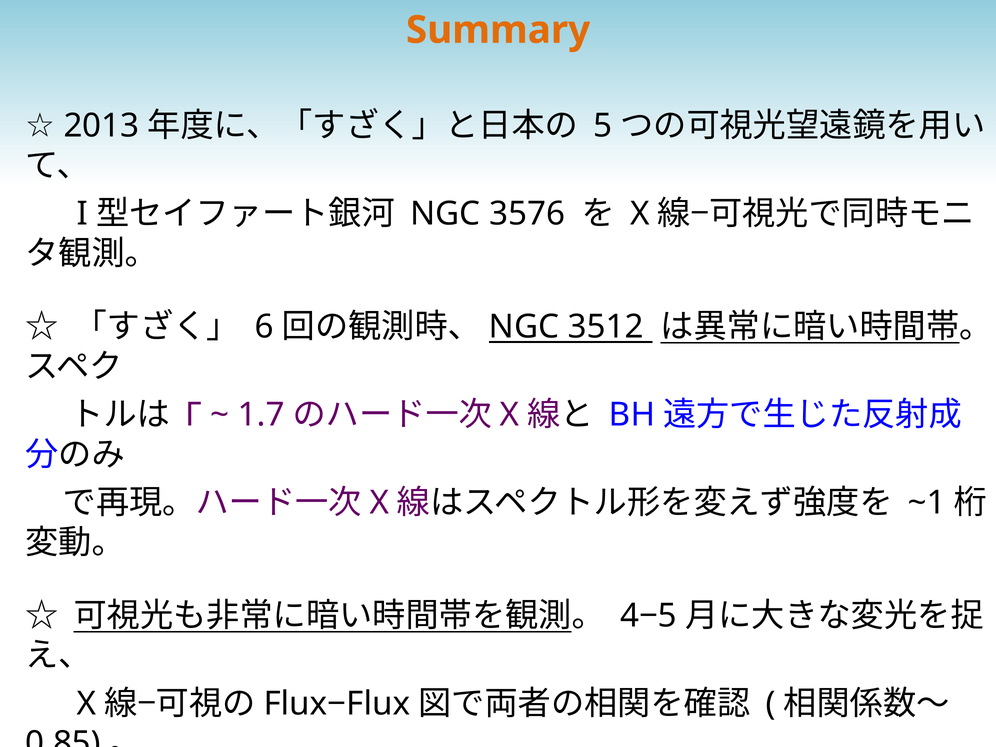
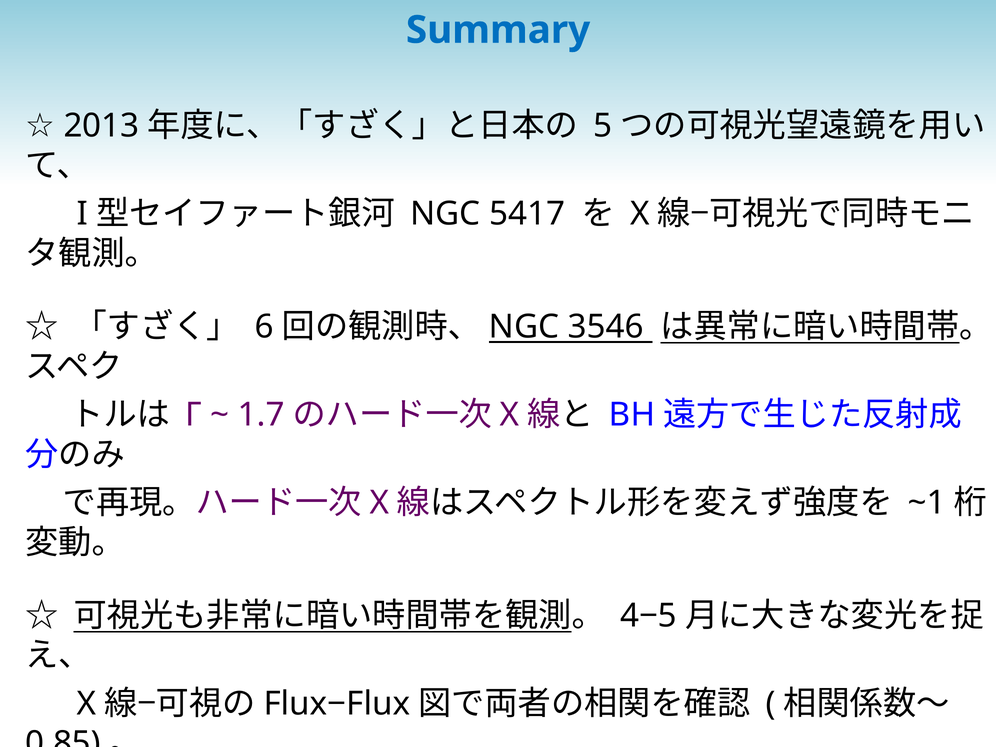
Summary colour: orange -> blue
3576: 3576 -> 5417
3512: 3512 -> 3546
